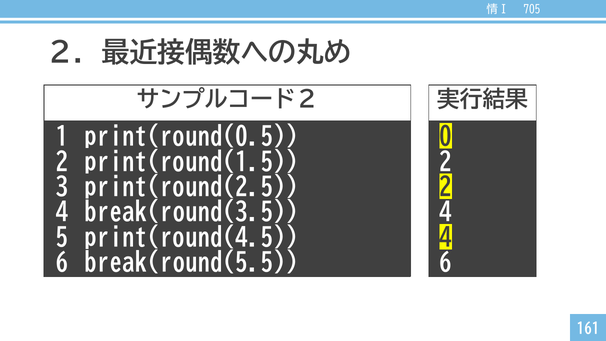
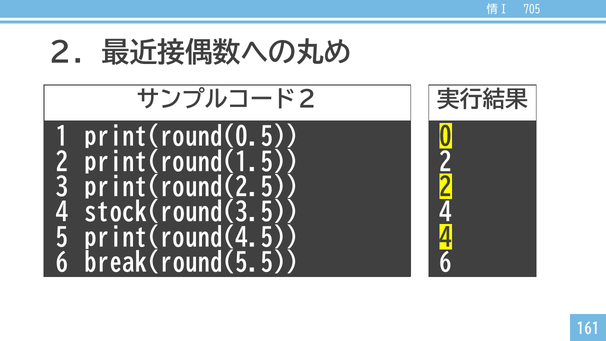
break(round(3.5: break(round(3.5 -> stock(round(3.5
